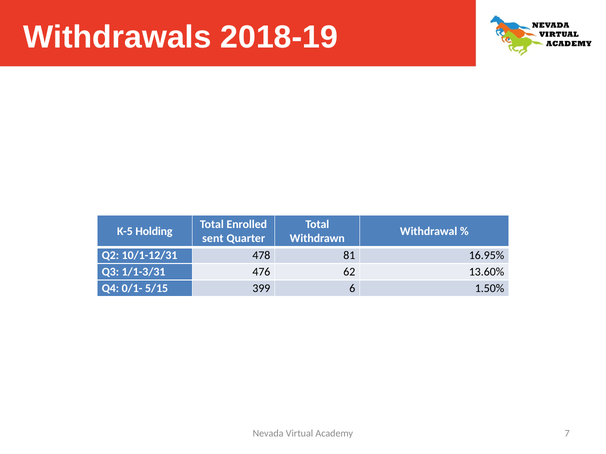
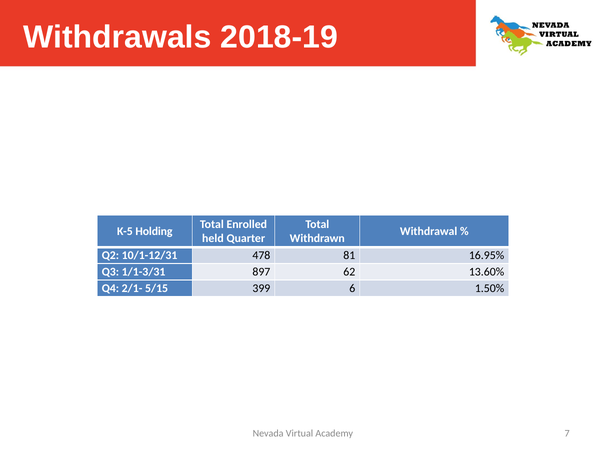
sent: sent -> held
476: 476 -> 897
0/1-: 0/1- -> 2/1-
